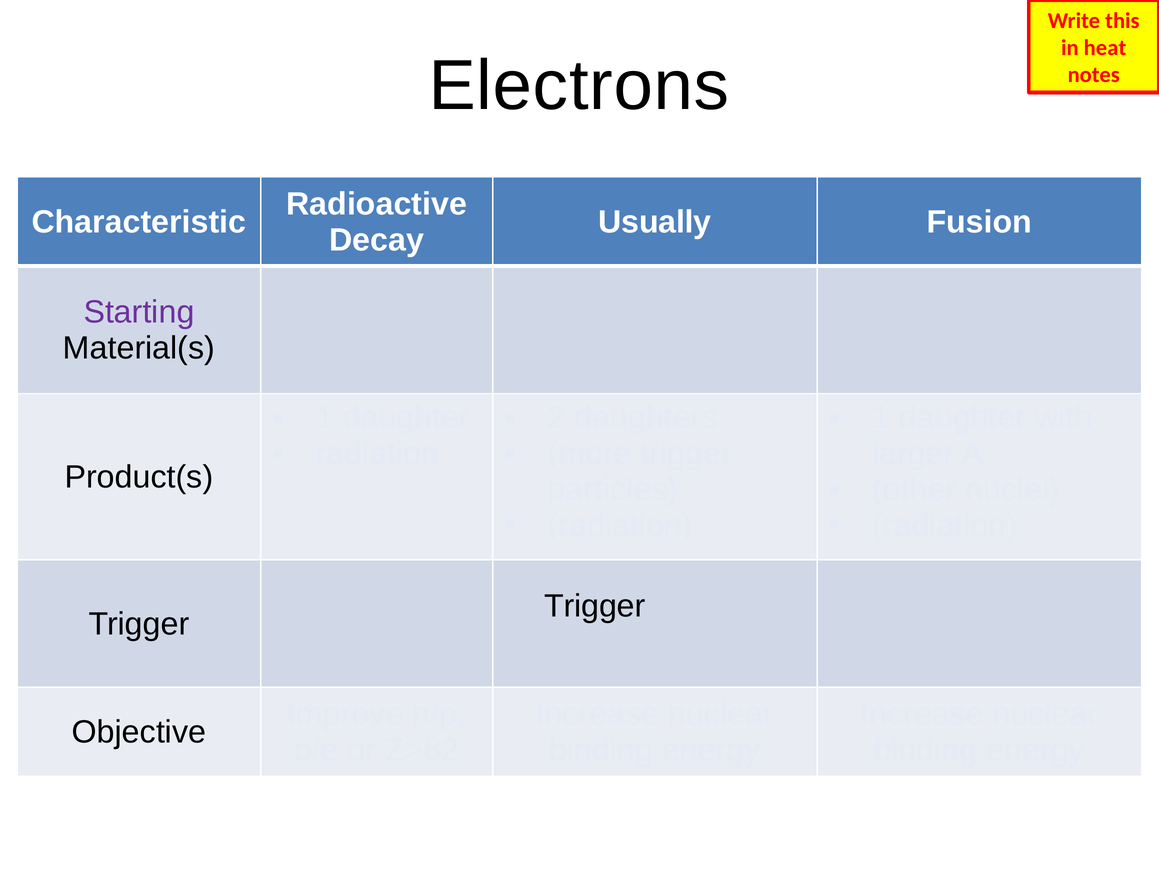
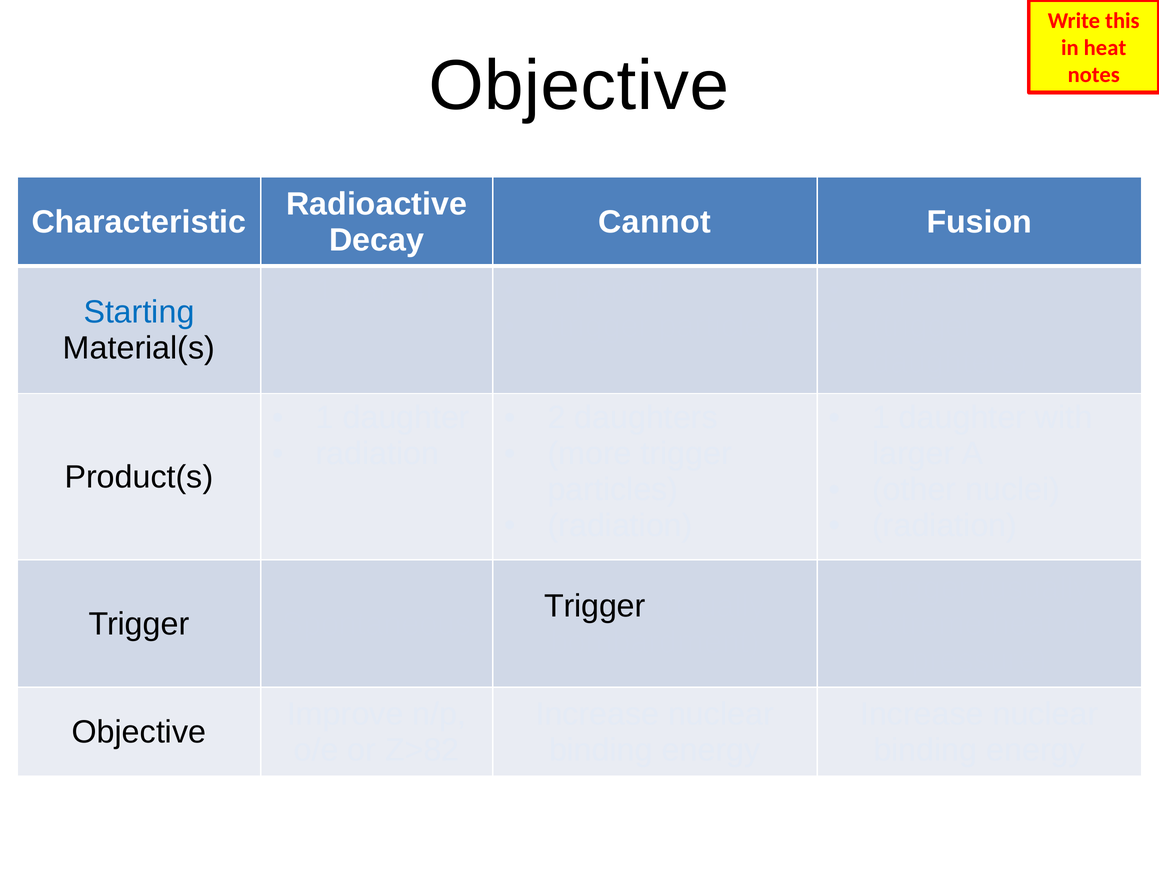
Electrons at (579, 86): Electrons -> Objective
Usually at (655, 222): Usually -> Cannot
Starting colour: purple -> blue
